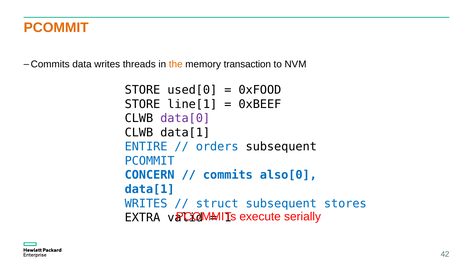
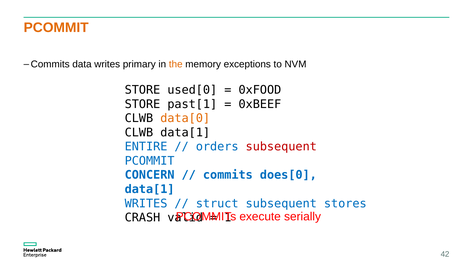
threads: threads -> primary
transaction: transaction -> exceptions
line[1: line[1 -> past[1
data[0 colour: purple -> orange
subsequent at (281, 147) colour: black -> red
also[0: also[0 -> does[0
EXTRA: EXTRA -> CRASH
